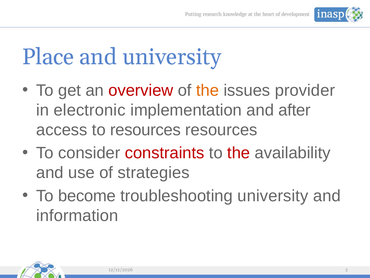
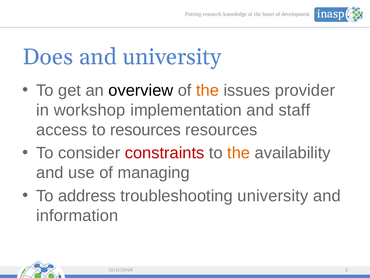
Place: Place -> Does
overview colour: red -> black
electronic: electronic -> workshop
after: after -> staff
the at (239, 153) colour: red -> orange
strategies: strategies -> managing
become: become -> address
